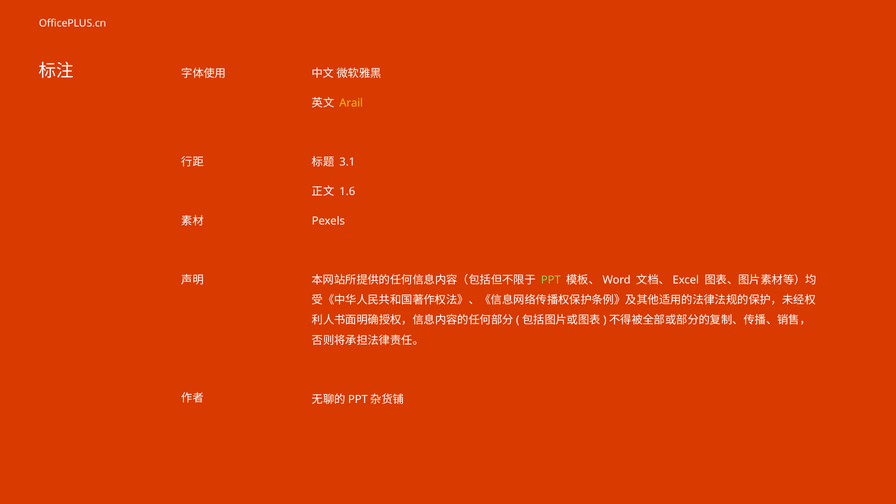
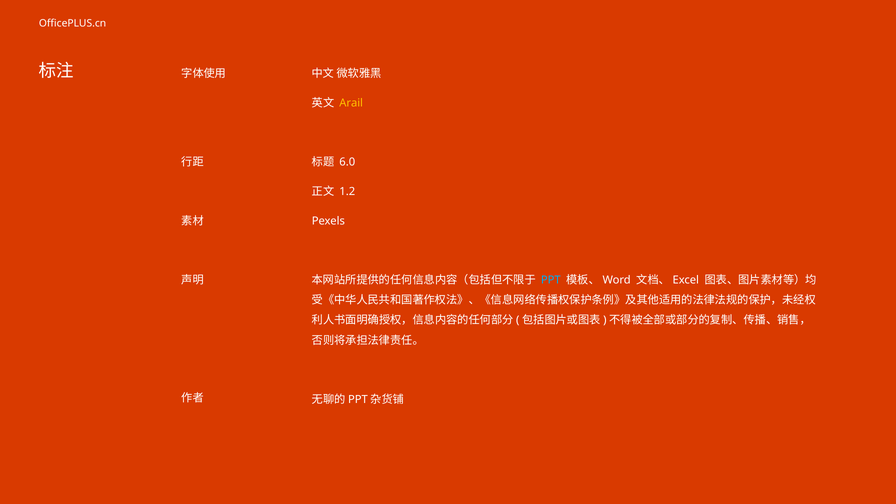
3.1: 3.1 -> 6.0
1.6: 1.6 -> 1.2
PPT colour: light green -> light blue
